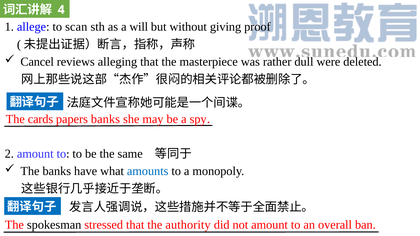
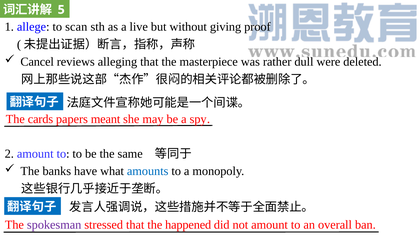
4: 4 -> 5
will: will -> live
papers banks: banks -> meant
spokesman colour: black -> purple
authority: authority -> happened
